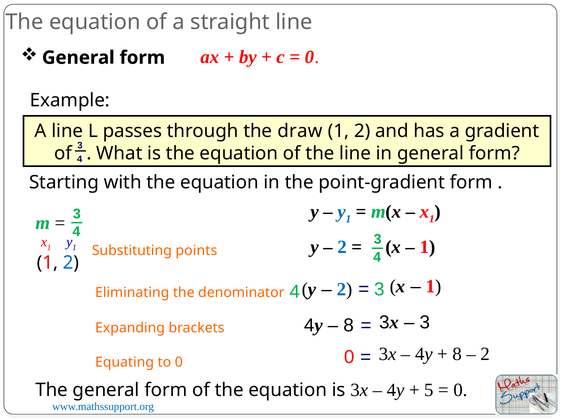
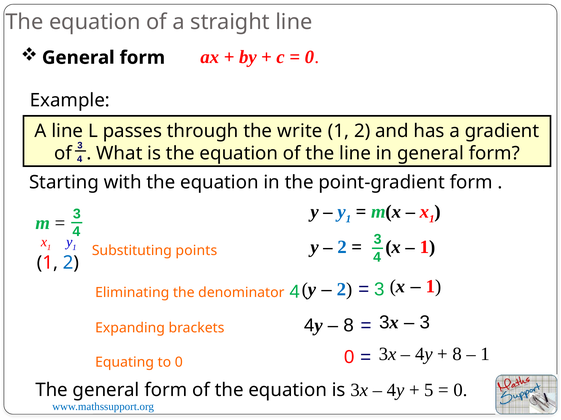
draw: draw -> write
2 at (485, 355): 2 -> 1
